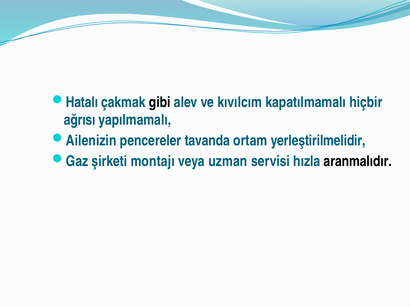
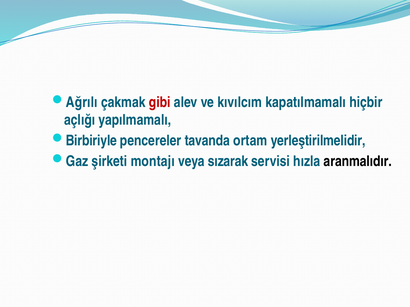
Hatalı: Hatalı -> Ağrılı
gibi colour: black -> red
ağrısı: ağrısı -> açlığı
Ailenizin: Ailenizin -> Birbiriyle
uzman: uzman -> sızarak
